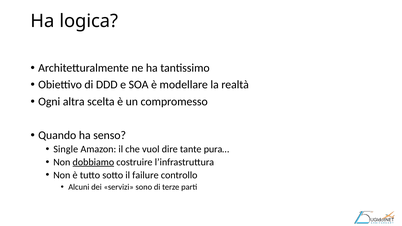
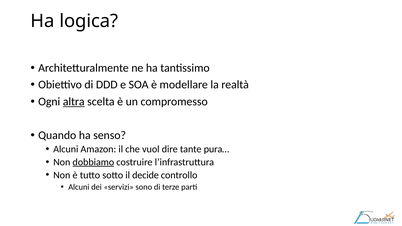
altra underline: none -> present
Single at (66, 149): Single -> Alcuni
failure: failure -> decide
